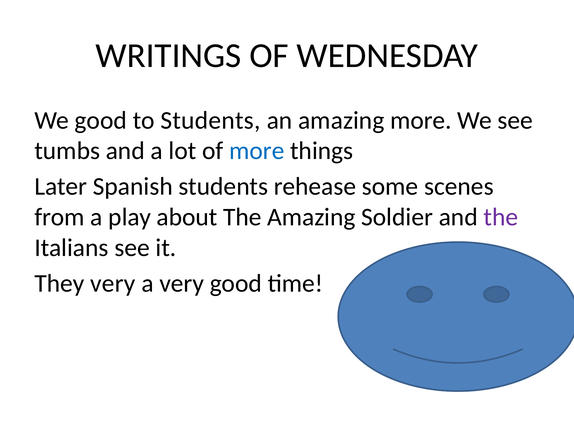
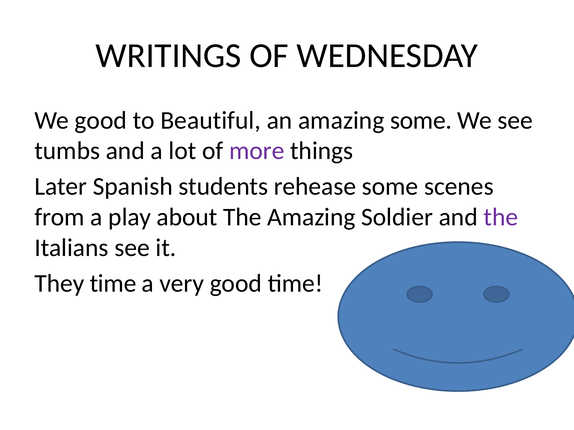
to Students: Students -> Beautiful
amazing more: more -> some
more at (257, 151) colour: blue -> purple
They very: very -> time
